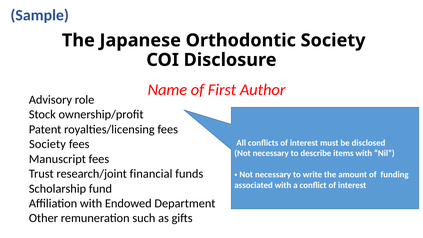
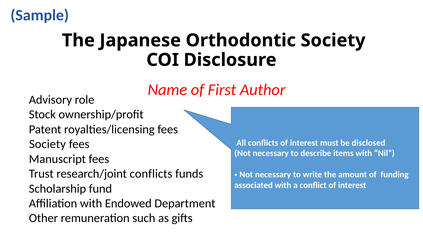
research/joint financial: financial -> conflicts
